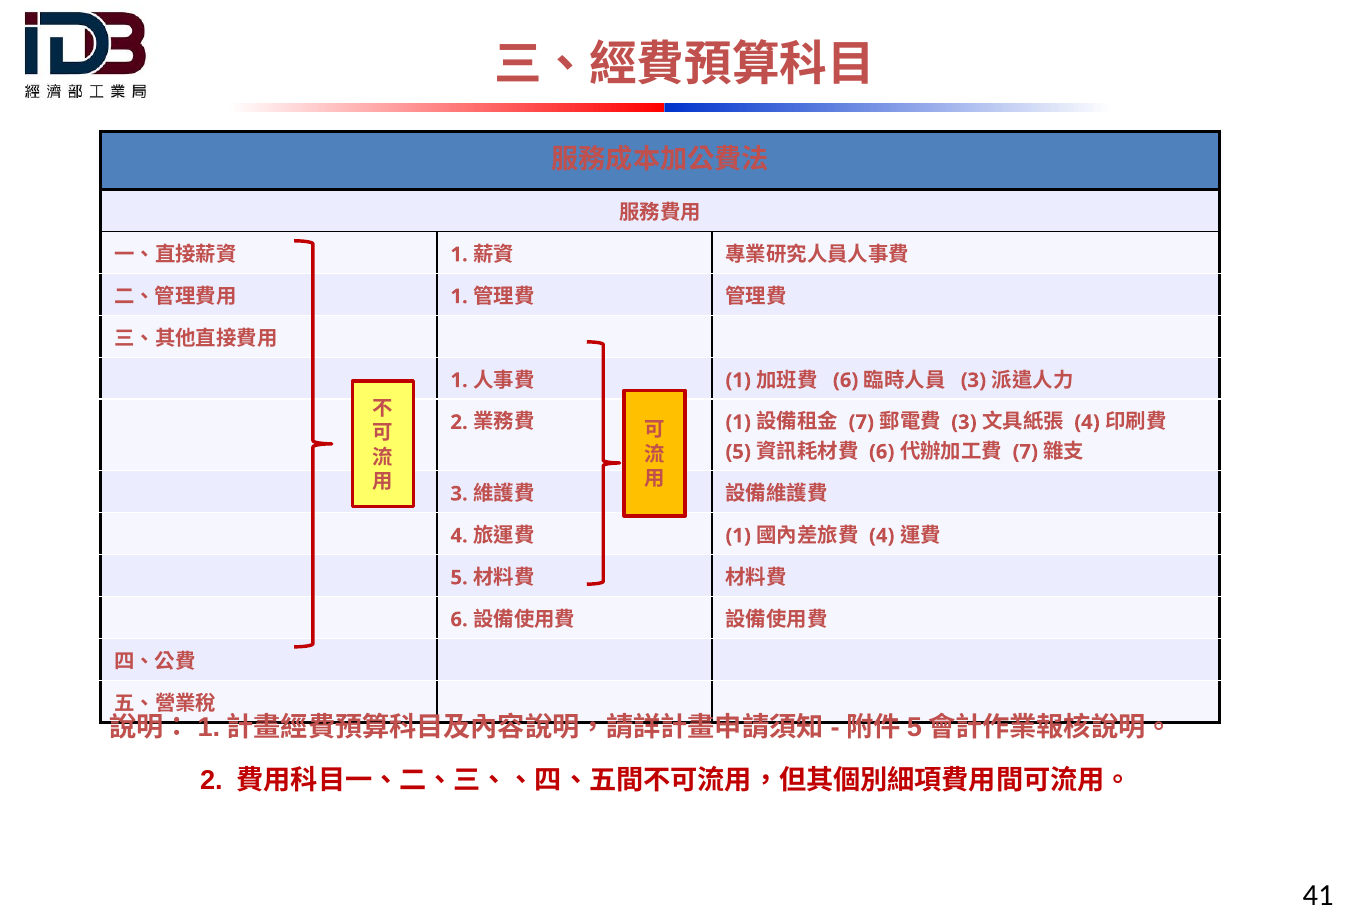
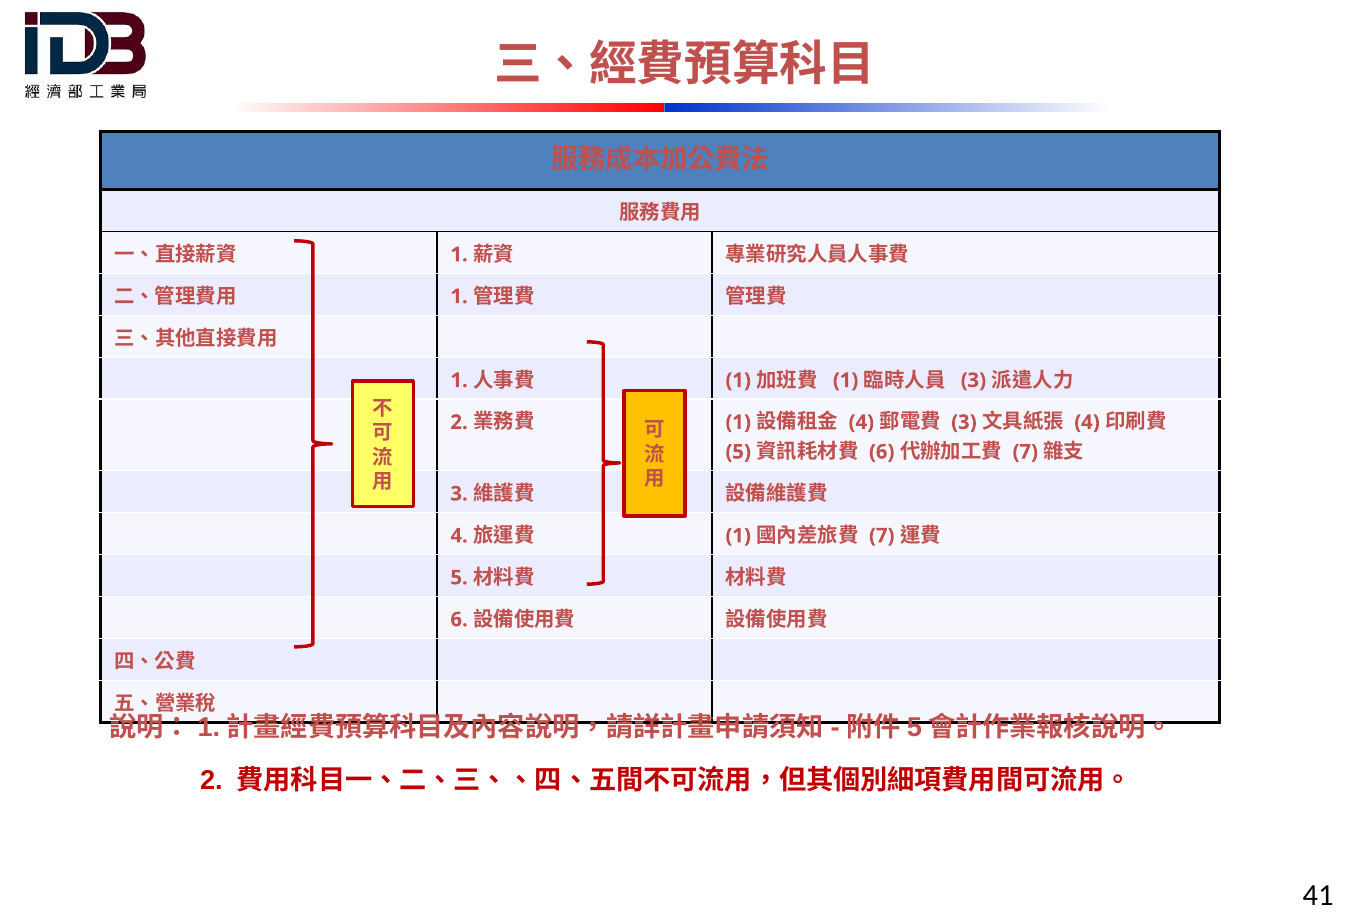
6 at (846, 380): 6 -> 1
7 at (861, 422): 7 -> 4
4 at (882, 536): 4 -> 7
